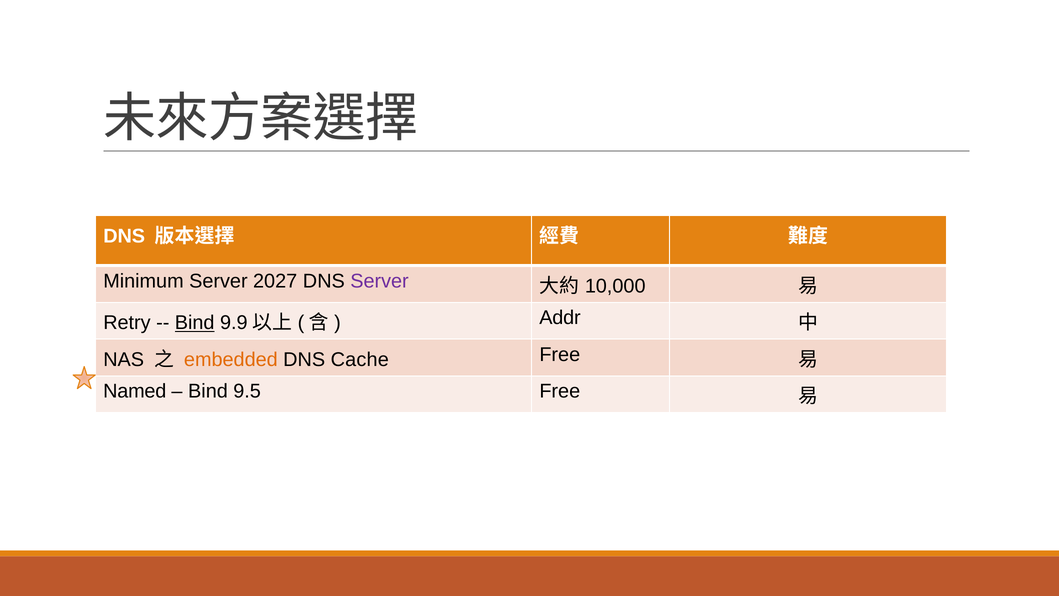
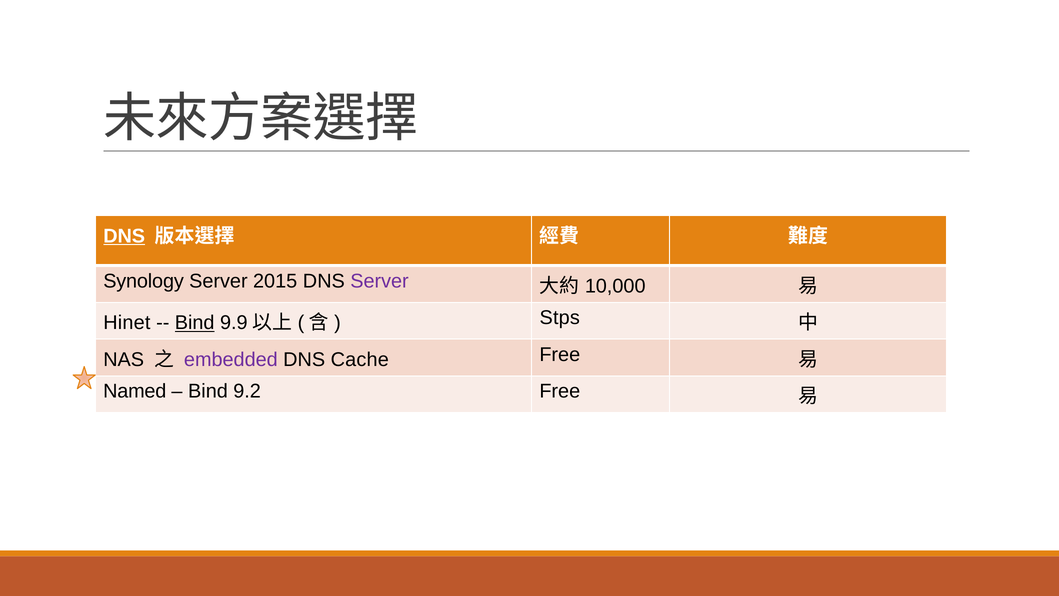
DNS at (124, 236) underline: none -> present
Minimum: Minimum -> Synology
2027: 2027 -> 2015
Retry: Retry -> Hinet
Addr: Addr -> Stps
embedded colour: orange -> purple
9.5: 9.5 -> 9.2
